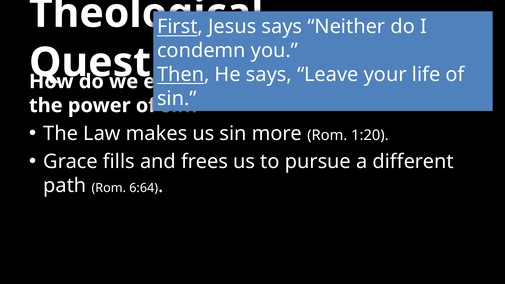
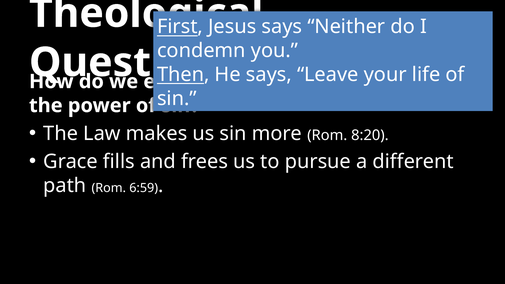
1:20: 1:20 -> 8:20
6:64: 6:64 -> 6:59
